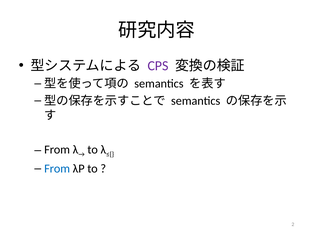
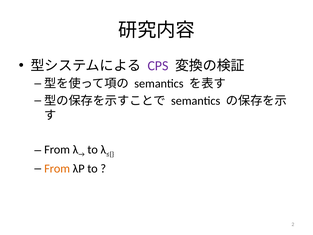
From at (57, 168) colour: blue -> orange
